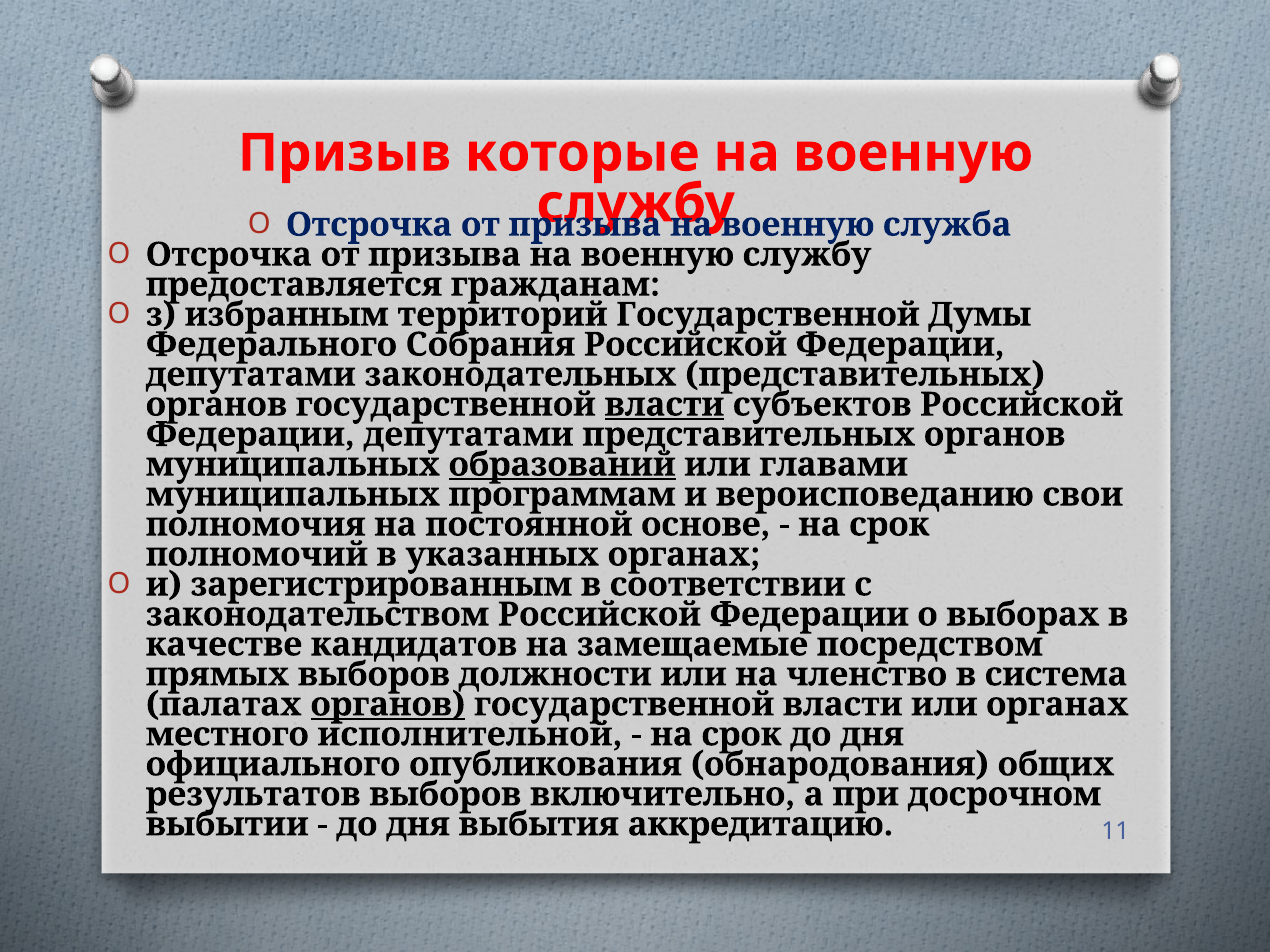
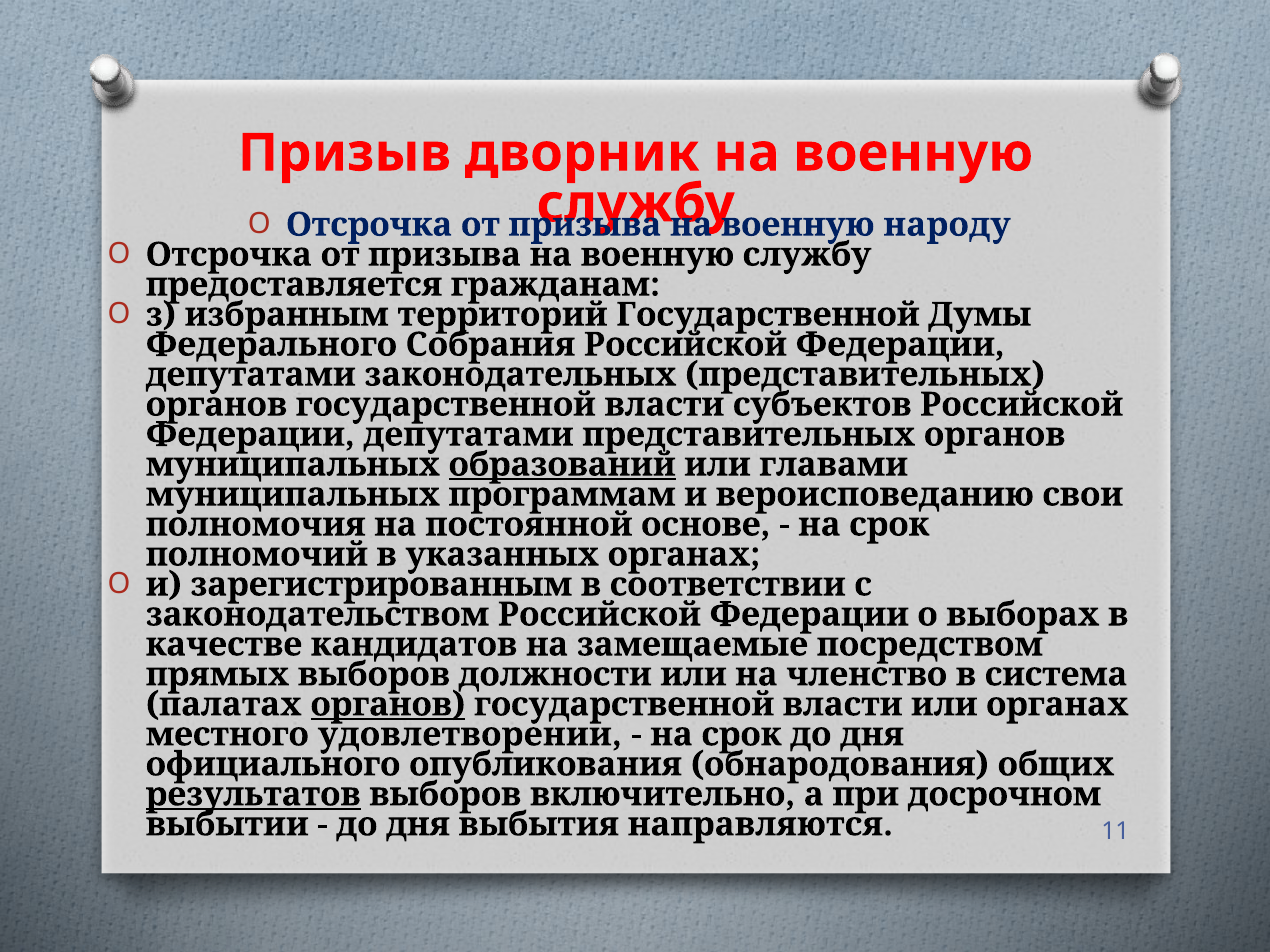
которые: которые -> дворник
служба: служба -> народу
власти at (664, 405) underline: present -> none
исполнительной: исполнительной -> удовлетворении
результатов underline: none -> present
аккредитацию: аккредитацию -> направляются
